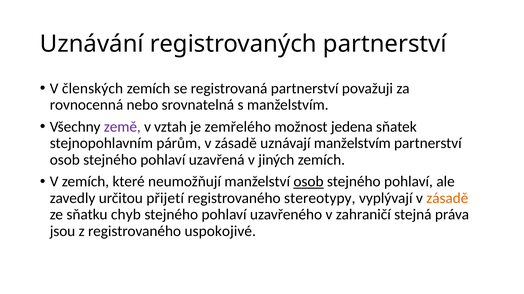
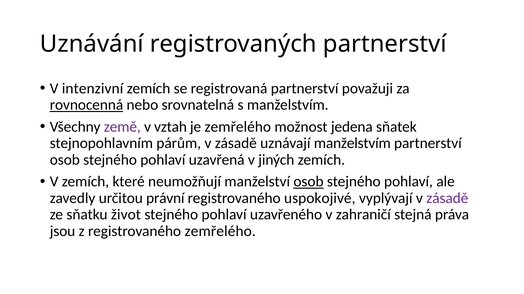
členských: členských -> intenzivní
rovnocenná underline: none -> present
přijetí: přijetí -> právní
stereotypy: stereotypy -> uspokojivé
zásadě at (447, 199) colour: orange -> purple
chyb: chyb -> život
registrovaného uspokojivé: uspokojivé -> zemřelého
